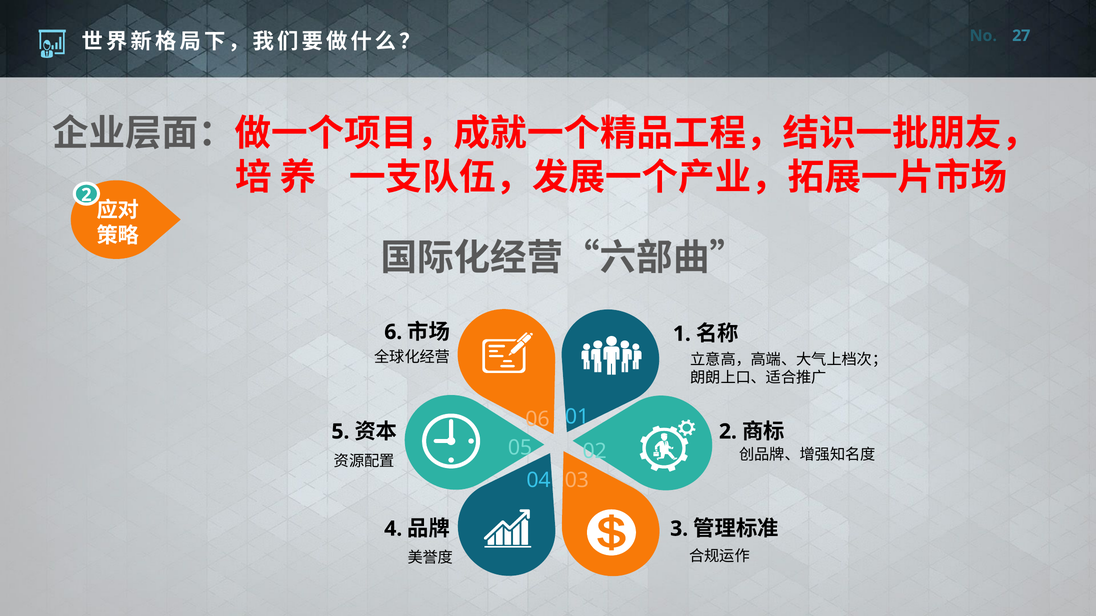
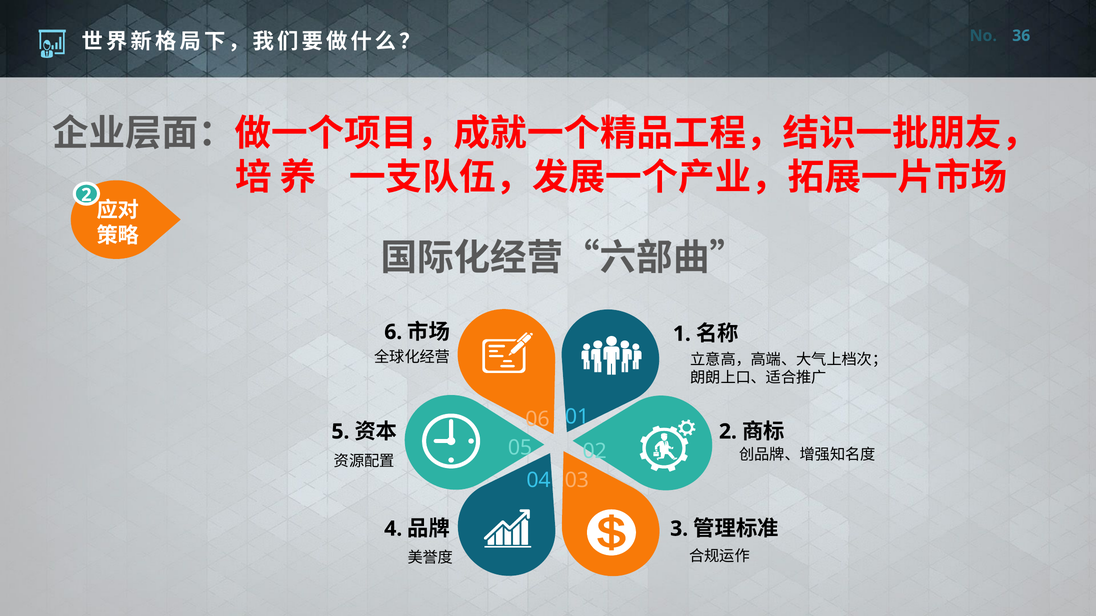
27: 27 -> 36
